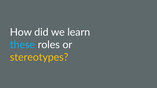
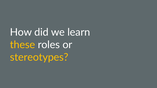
these colour: light blue -> yellow
